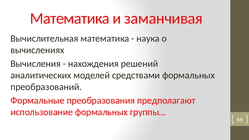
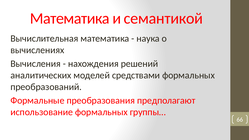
заманчивая: заманчивая -> семантикой
